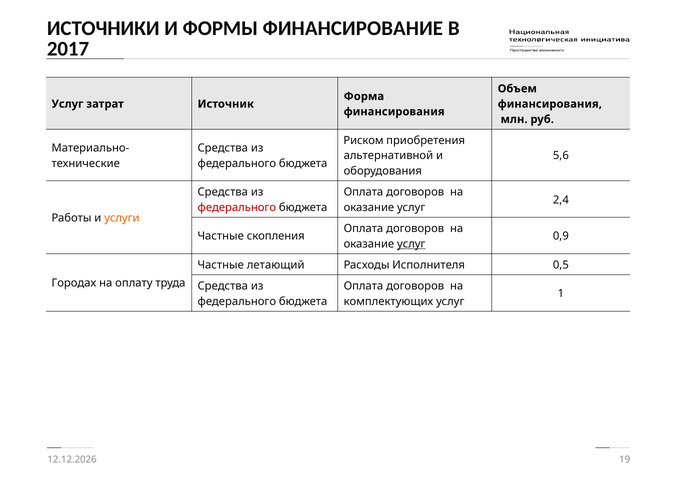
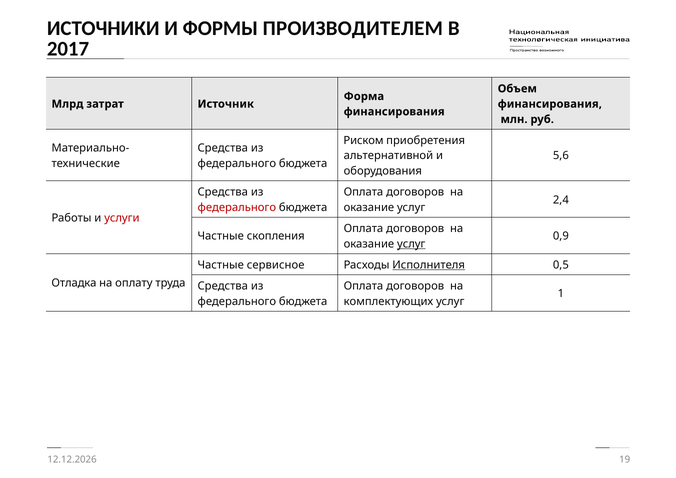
ФИНАНСИРОВАНИЕ: ФИНАНСИРОВАНИЕ -> ПРОИЗВОДИТЕЛЕМ
Услуг at (67, 104): Услуг -> Млрд
услуги colour: orange -> red
летающий: летающий -> сервисное
Исполнителя underline: none -> present
Городах: Городах -> Отладка
